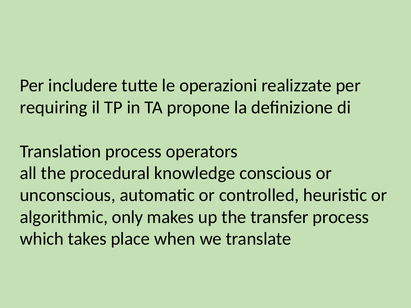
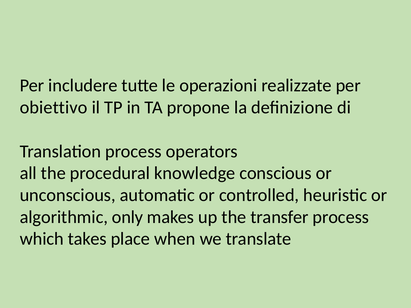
requiring: requiring -> obiettivo
